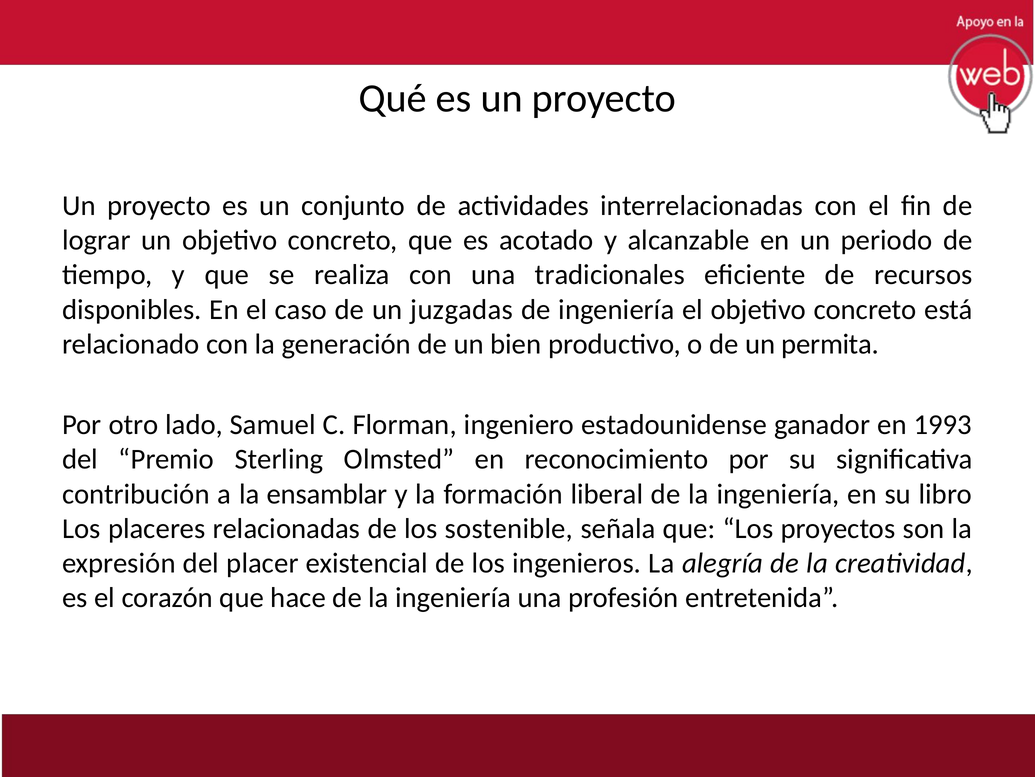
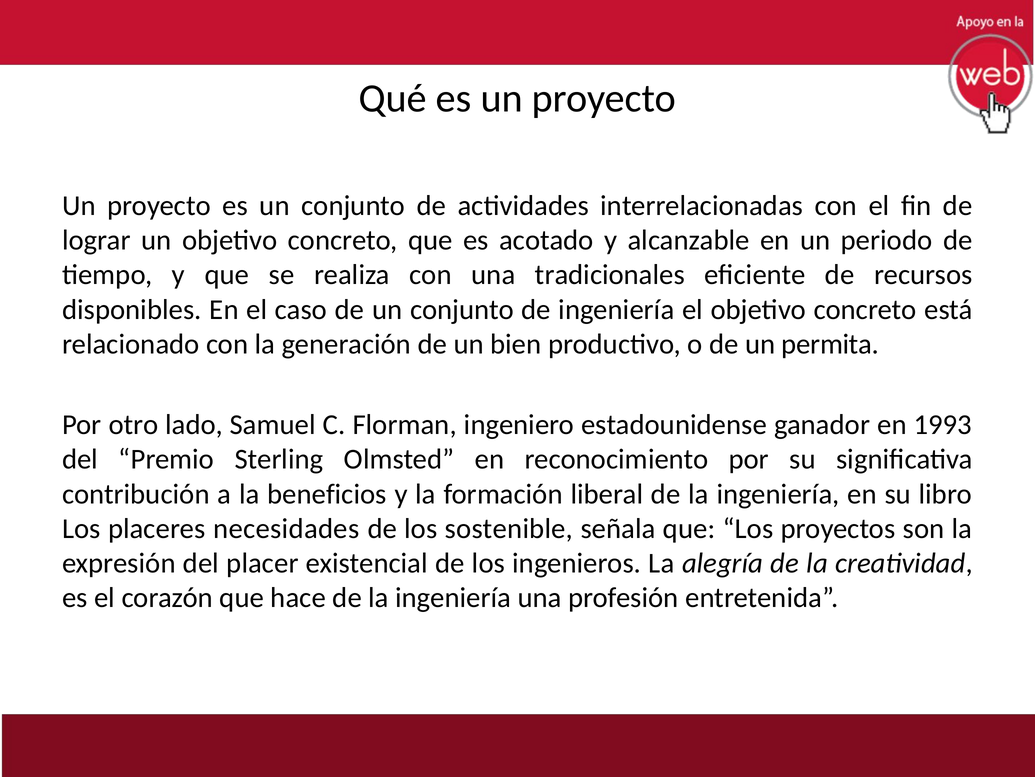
de un juzgadas: juzgadas -> conjunto
ensamblar: ensamblar -> beneficios
relacionadas: relacionadas -> necesidades
